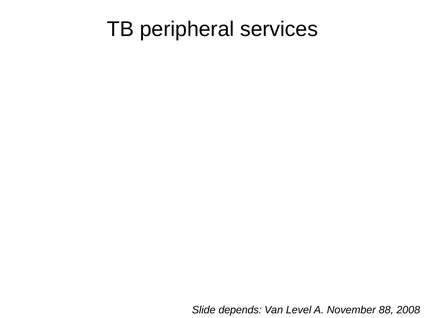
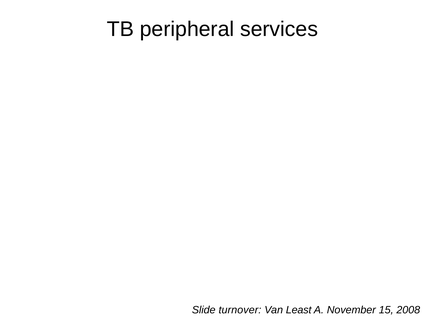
depends: depends -> turnover
Van Level: Level -> Least
88: 88 -> 15
